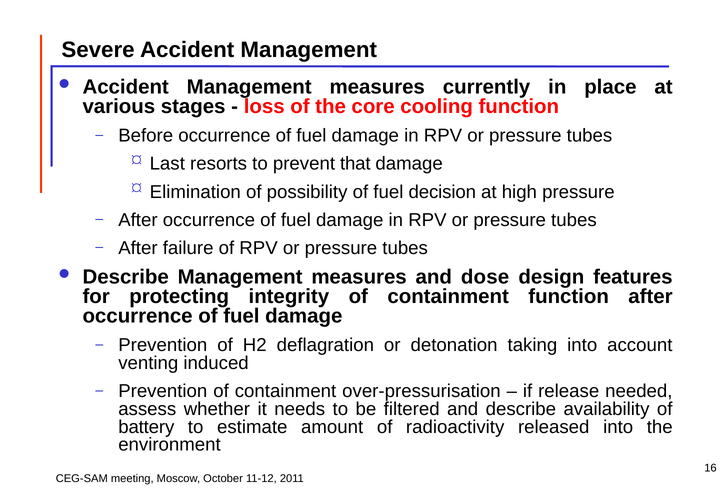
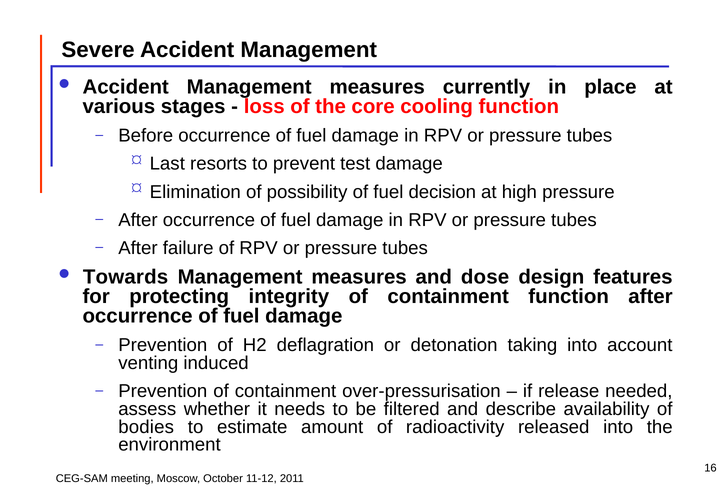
that: that -> test
Describe at (126, 277): Describe -> Towards
battery: battery -> bodies
